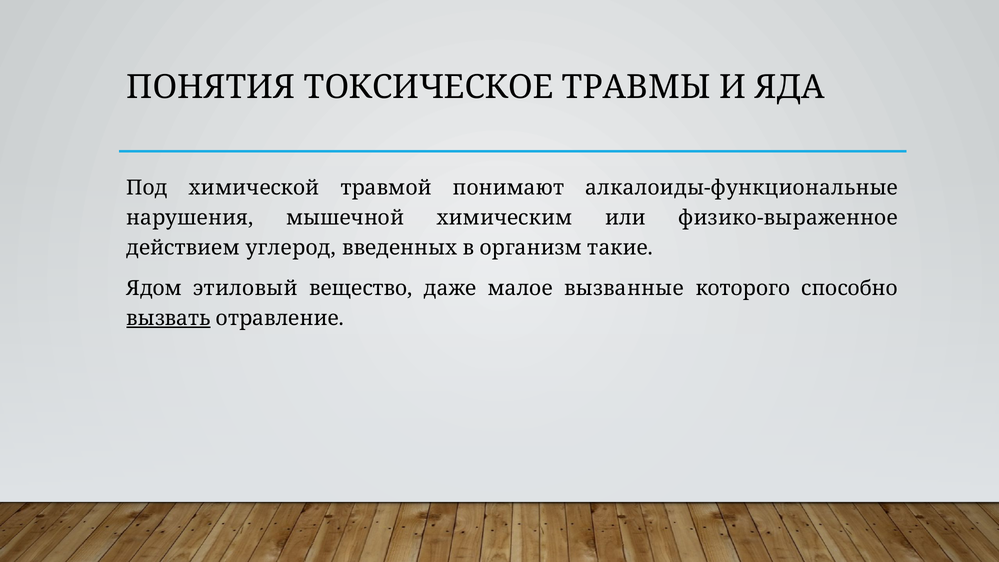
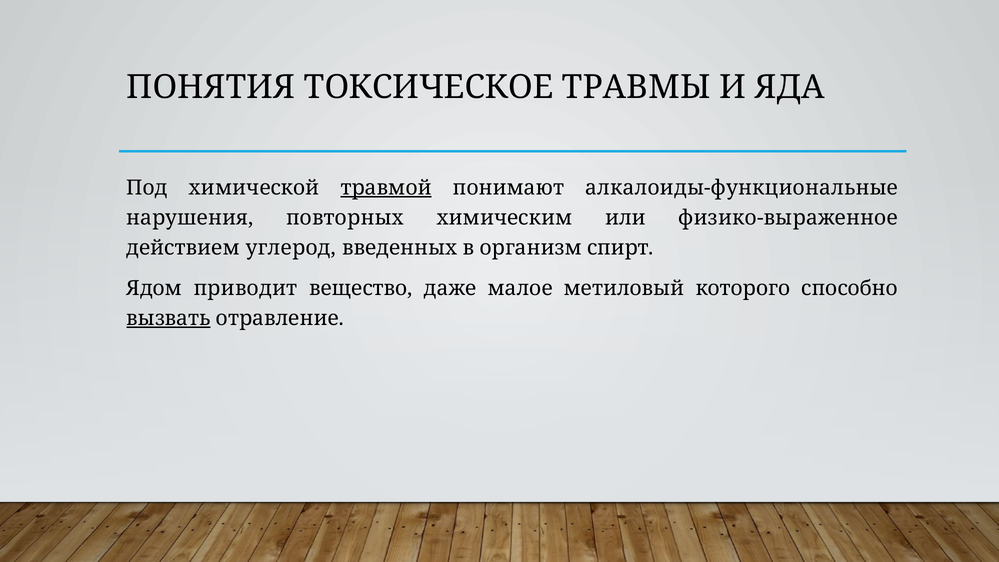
травмой underline: none -> present
мышечной: мышечной -> повторных
такие: такие -> спирт
этиловый: этиловый -> приводит
вызванные: вызванные -> метиловый
